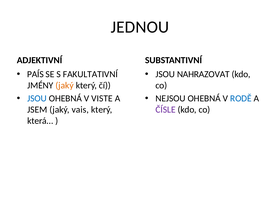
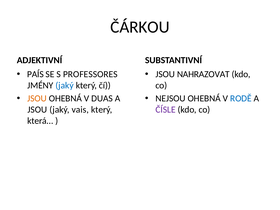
JEDNOU: JEDNOU -> ČÁRKOU
FAKULTATIVNÍ: FAKULTATIVNÍ -> PROFESSORES
jaký at (65, 85) colour: orange -> blue
JSOU at (37, 99) colour: blue -> orange
VISTE: VISTE -> DUAS
JSEM at (37, 110): JSEM -> JSOU
